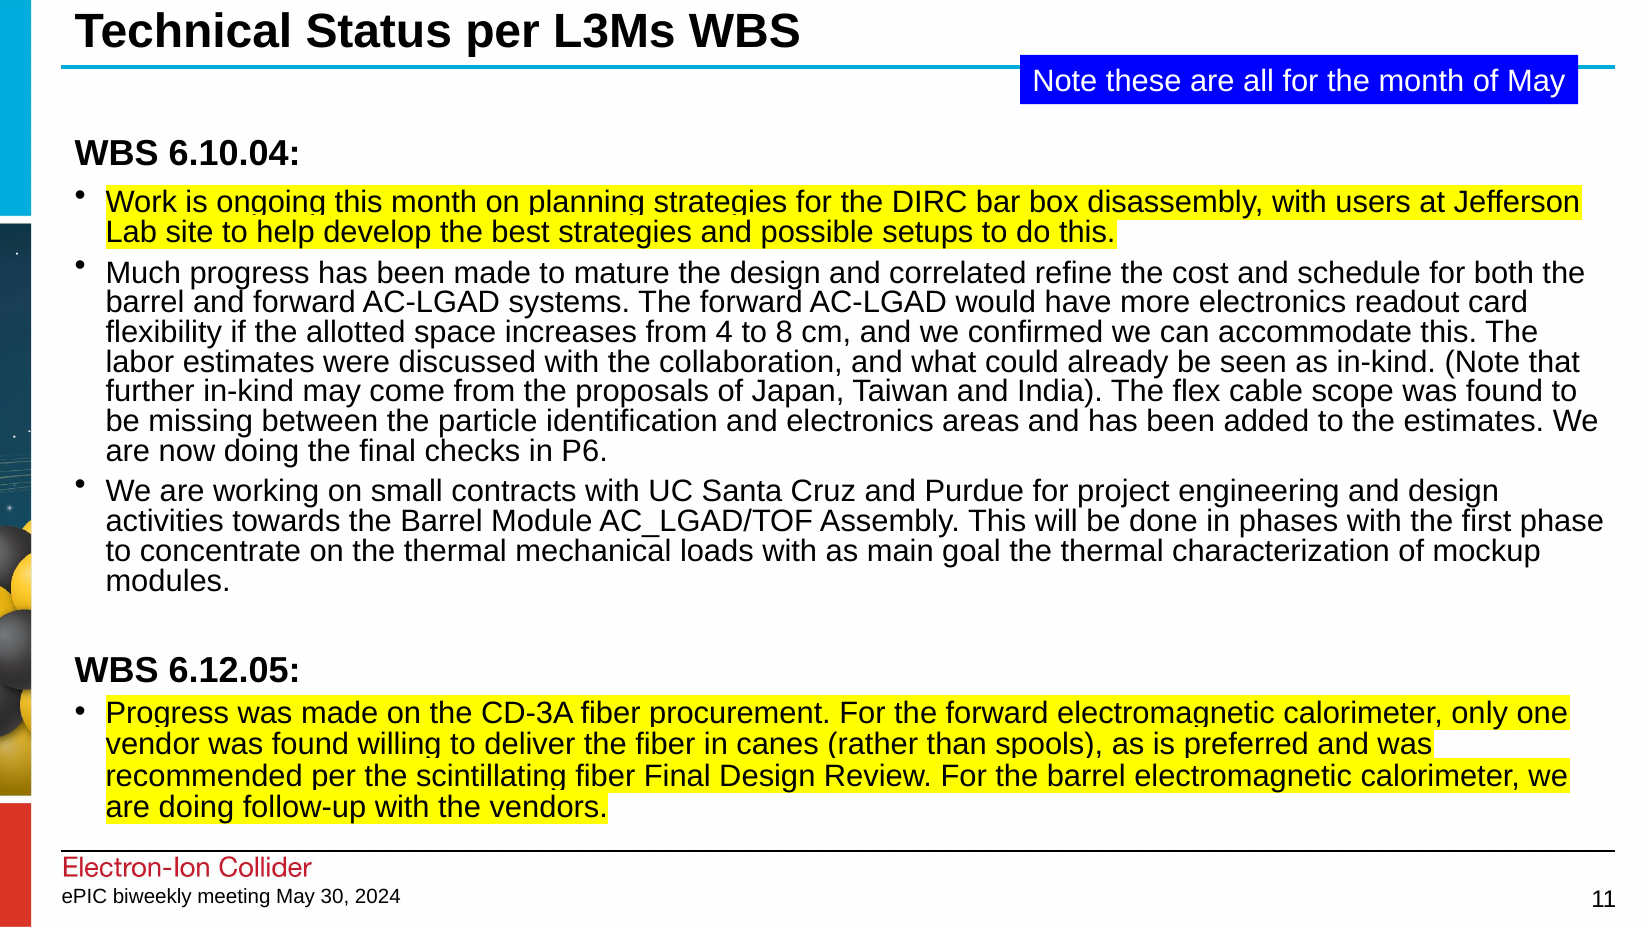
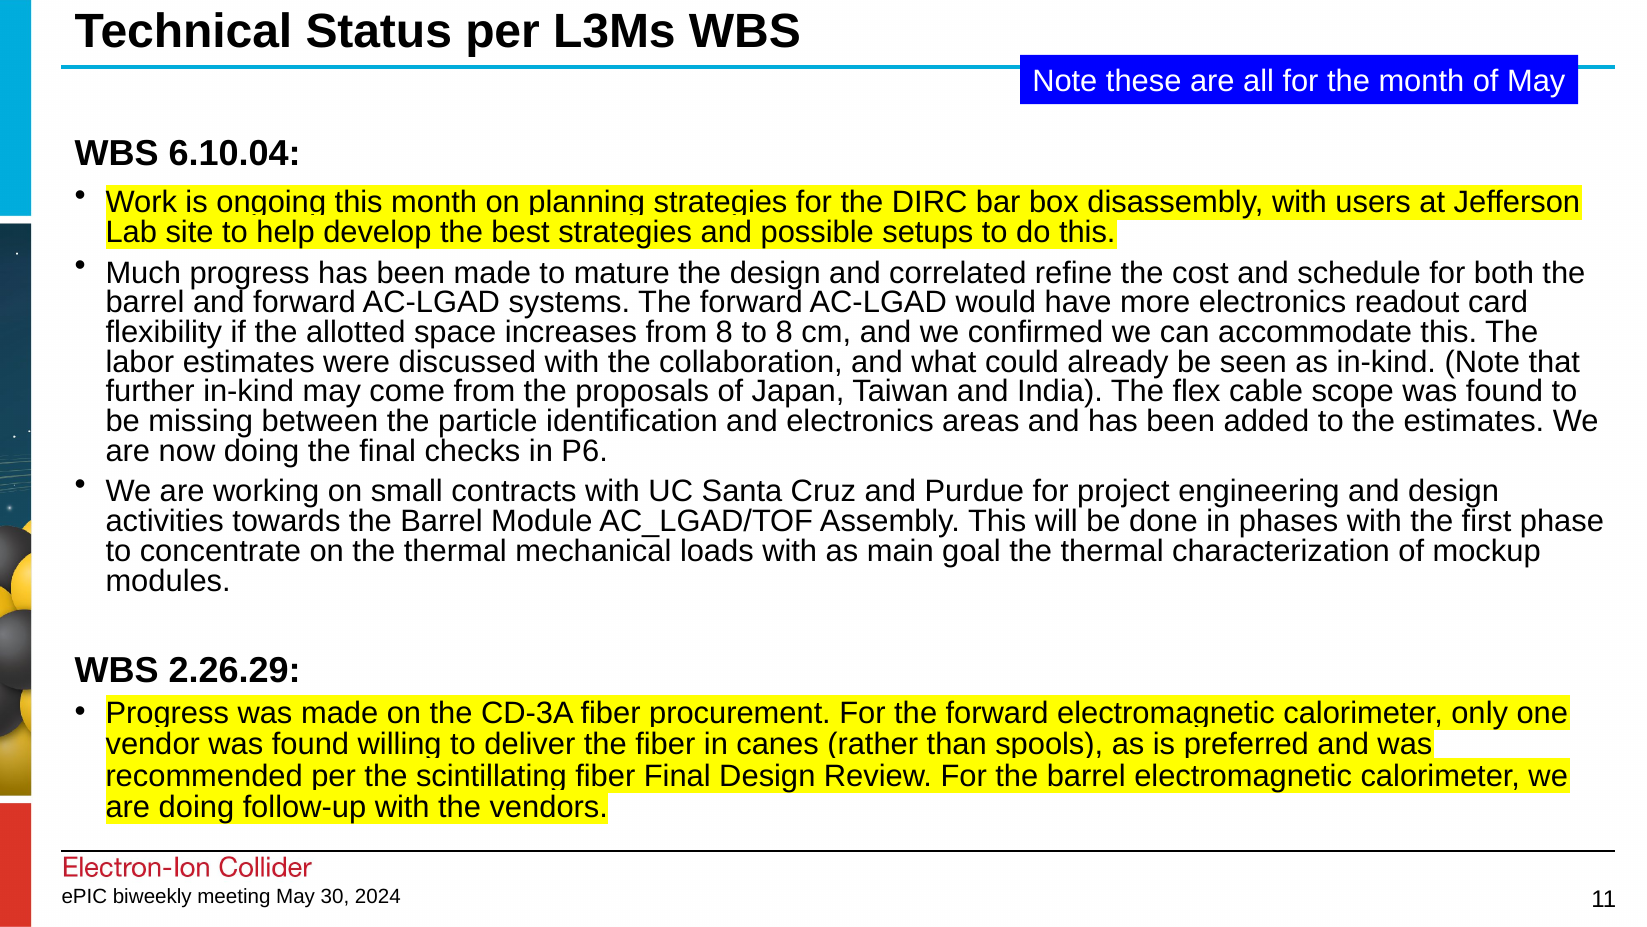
from 4: 4 -> 8
6.12.05: 6.12.05 -> 2.26.29
